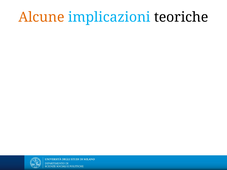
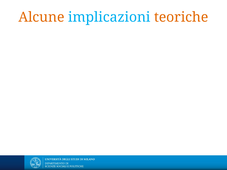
teoriche colour: black -> orange
